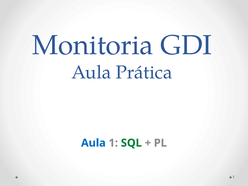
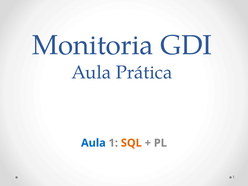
SQL colour: green -> orange
